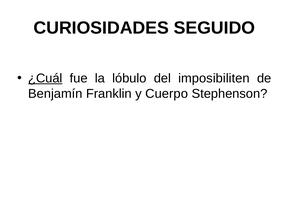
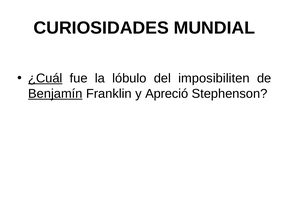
SEGUIDO: SEGUIDO -> MUNDIAL
Benjamín underline: none -> present
Cuerpo: Cuerpo -> Apreció
